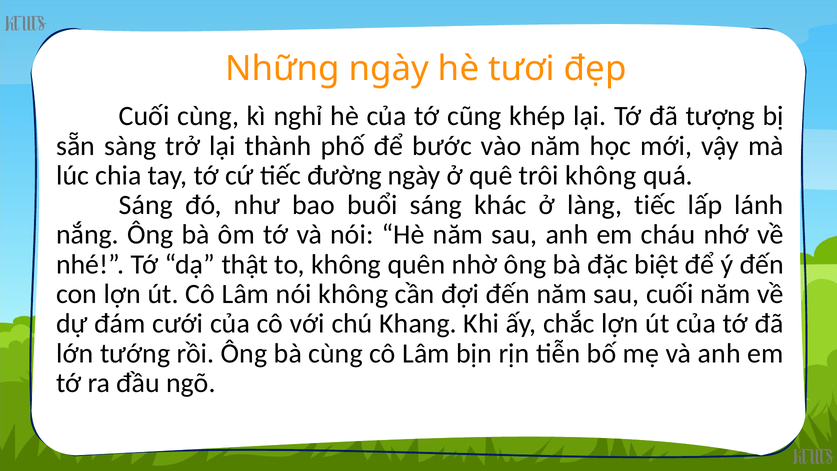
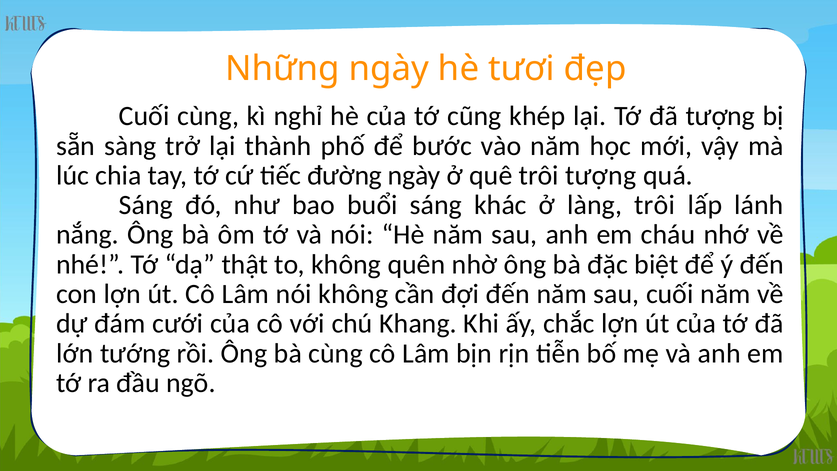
trôi không: không -> tượng
làng tiếc: tiếc -> trôi
